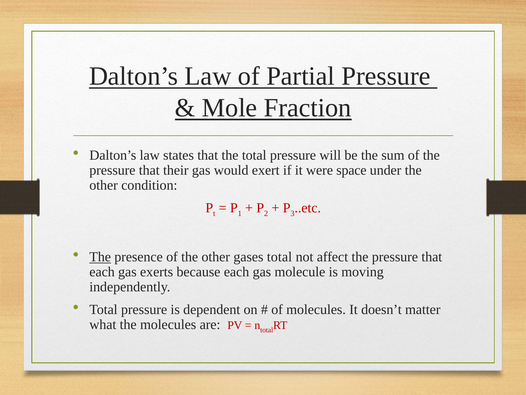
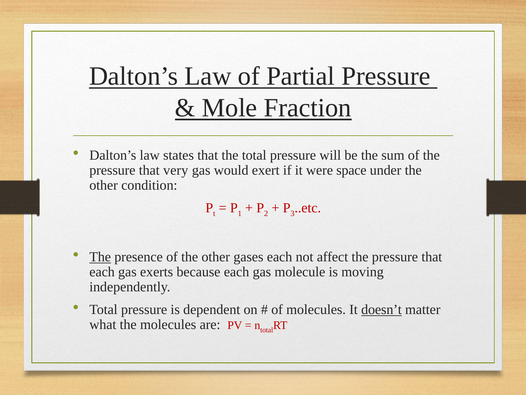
their: their -> very
gases total: total -> each
doesn’t underline: none -> present
